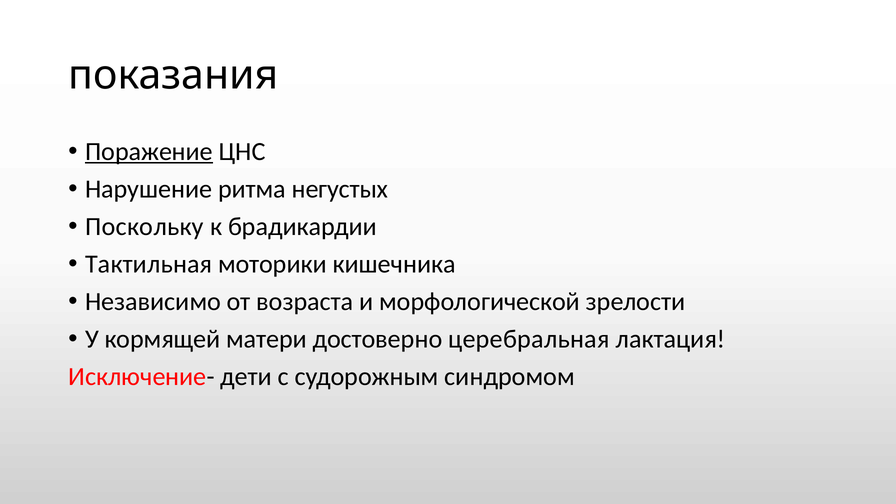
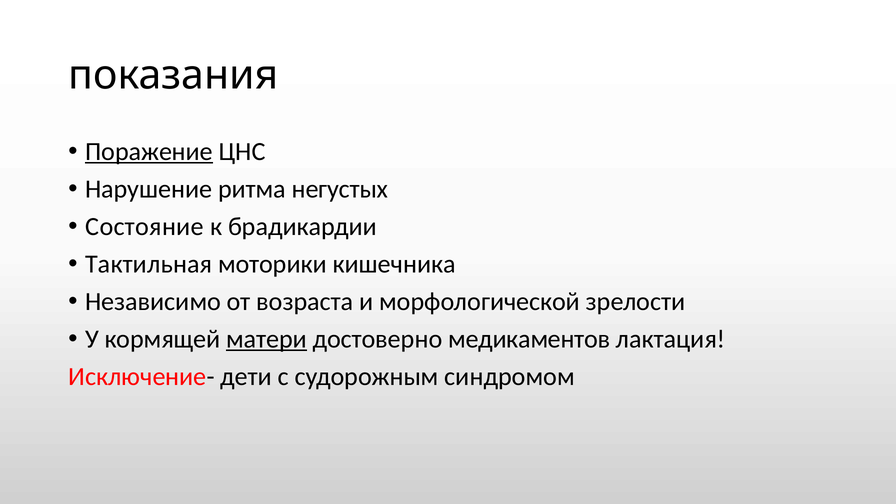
Поскольку: Поскольку -> Состояние
матери underline: none -> present
церебральная: церебральная -> медикаментов
